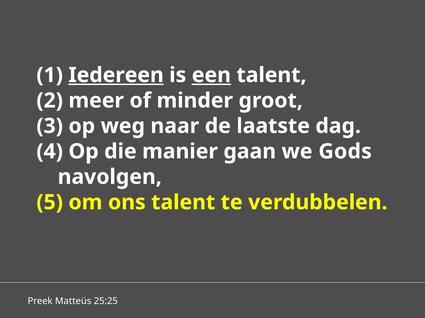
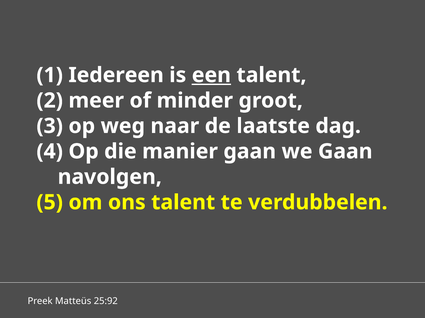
Iedereen underline: present -> none
we Gods: Gods -> Gaan
25:25: 25:25 -> 25:92
